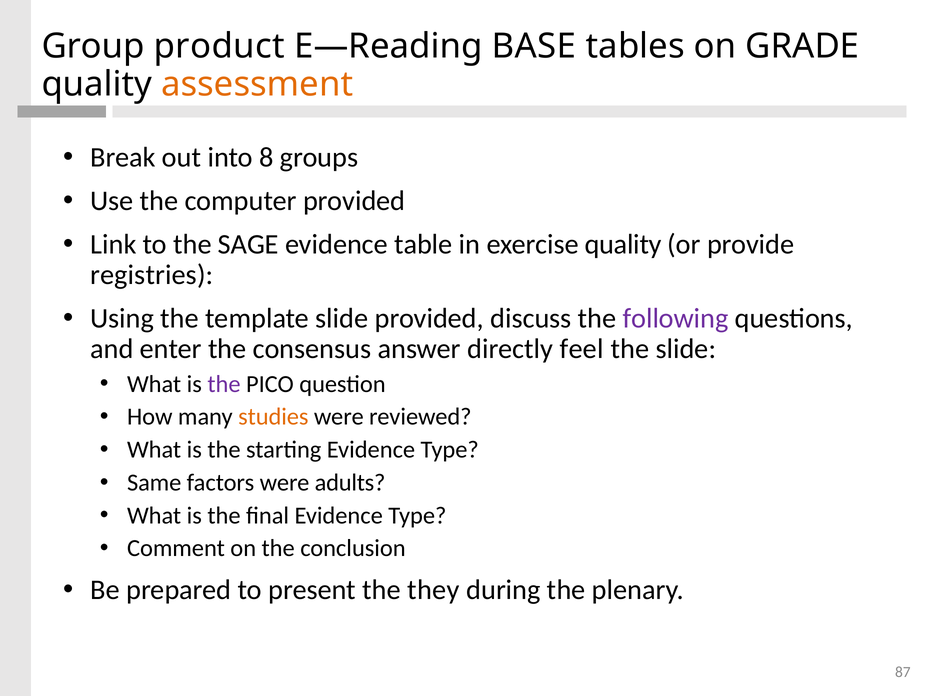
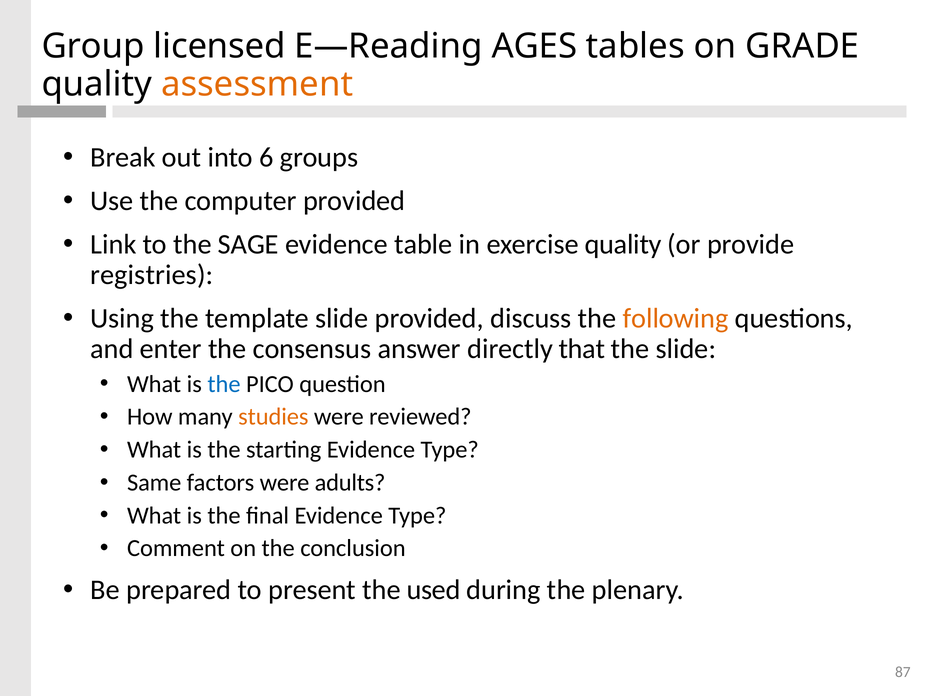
product: product -> licensed
BASE: BASE -> AGES
8: 8 -> 6
following colour: purple -> orange
feel: feel -> that
the at (224, 384) colour: purple -> blue
they: they -> used
